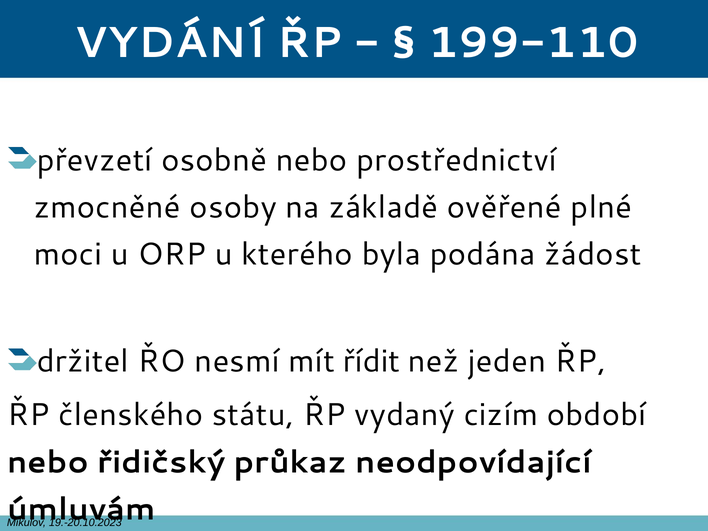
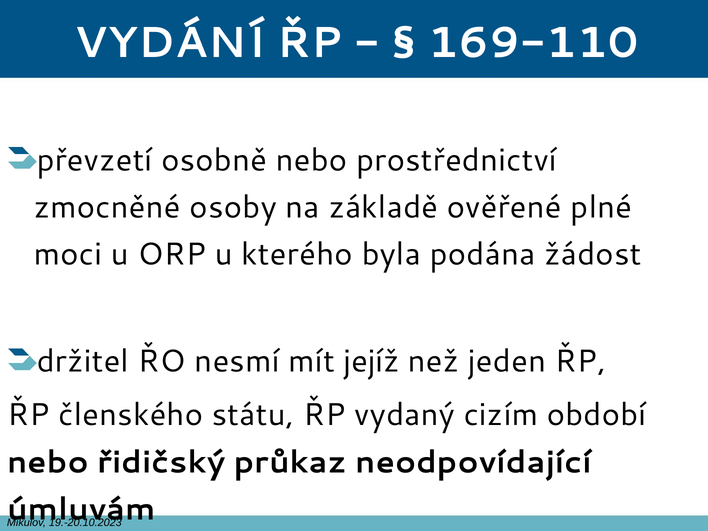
199-110: 199-110 -> 169-110
řídit: řídit -> jejíž
